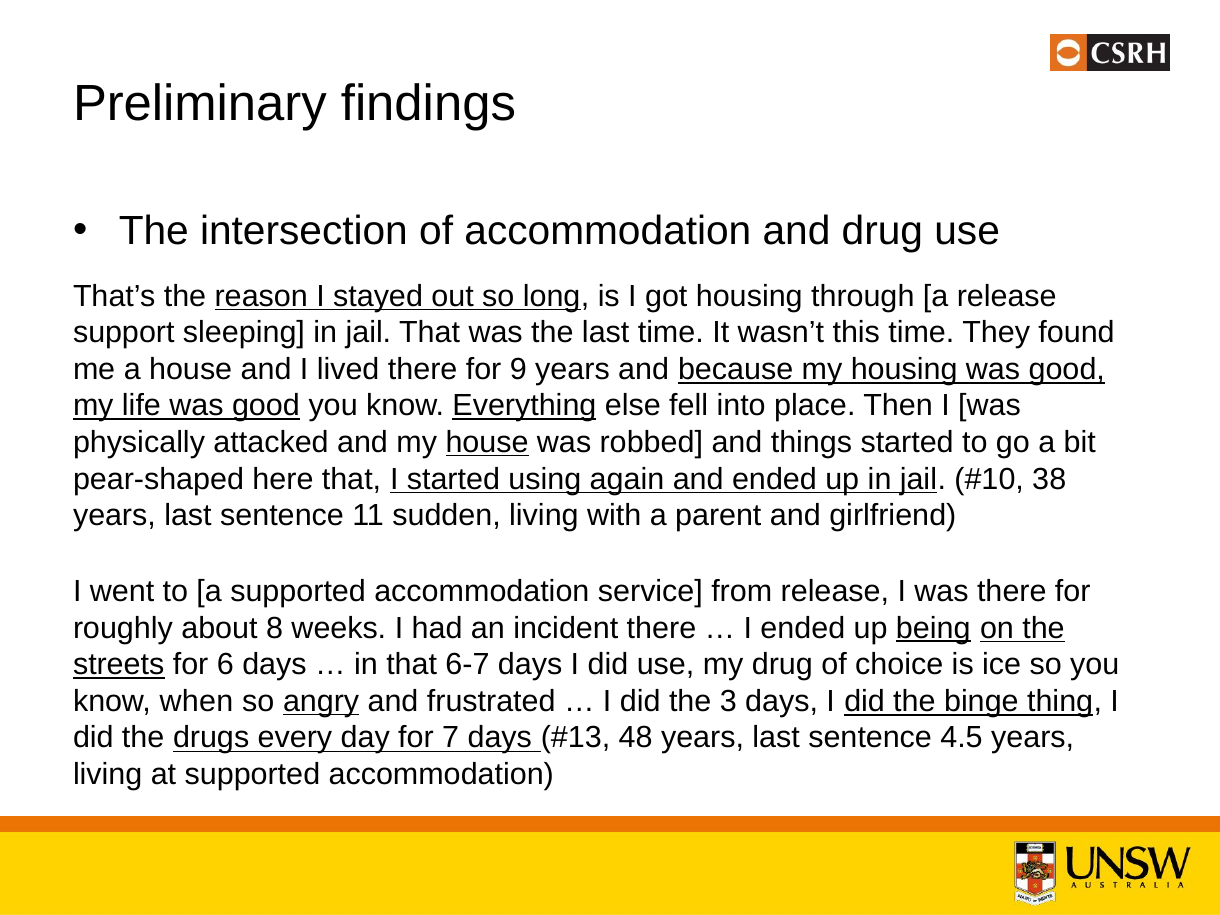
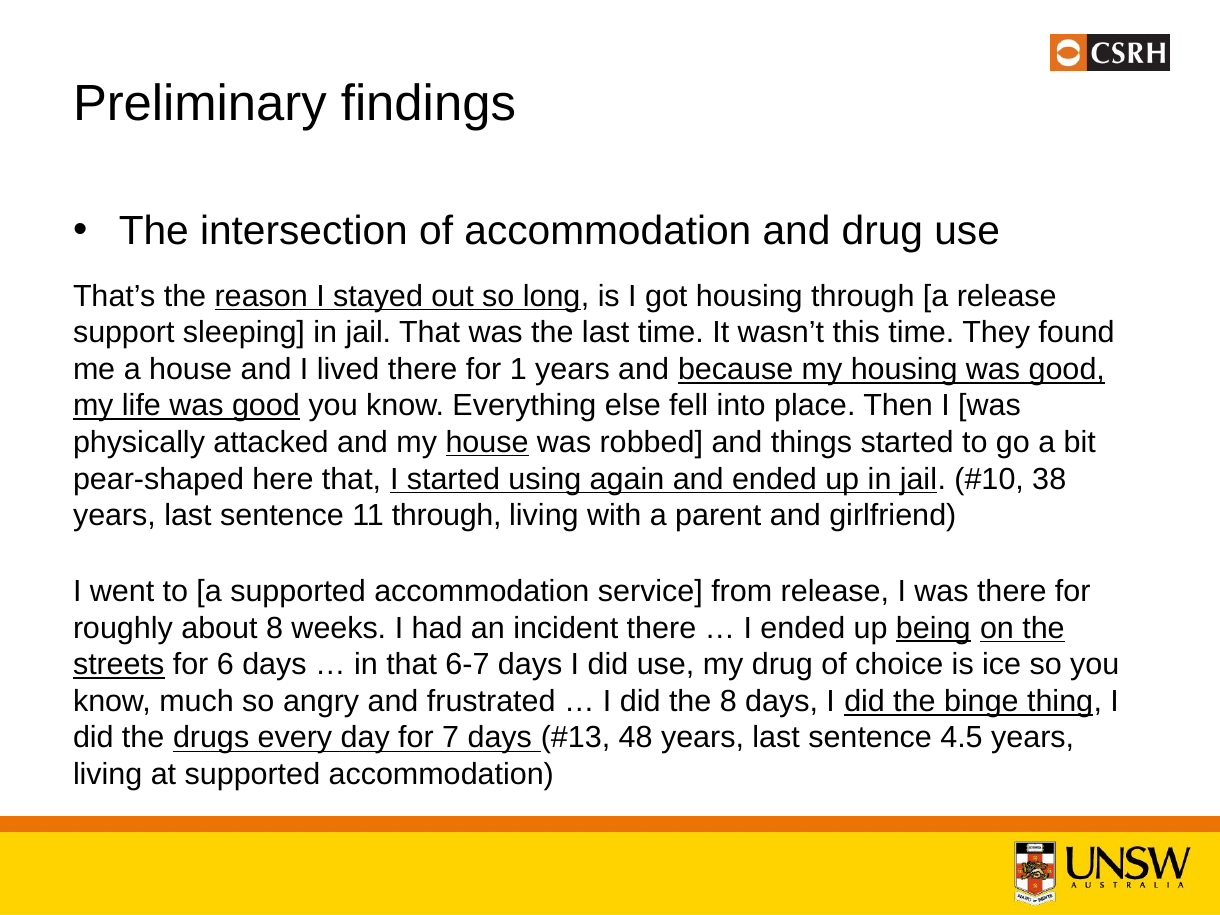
9: 9 -> 1
Everything underline: present -> none
11 sudden: sudden -> through
when: when -> much
angry underline: present -> none
the 3: 3 -> 8
